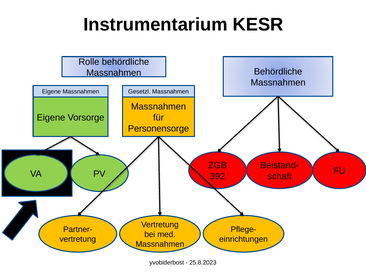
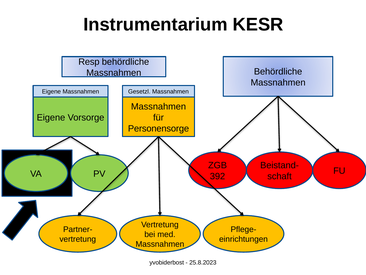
Rolle: Rolle -> Resp
